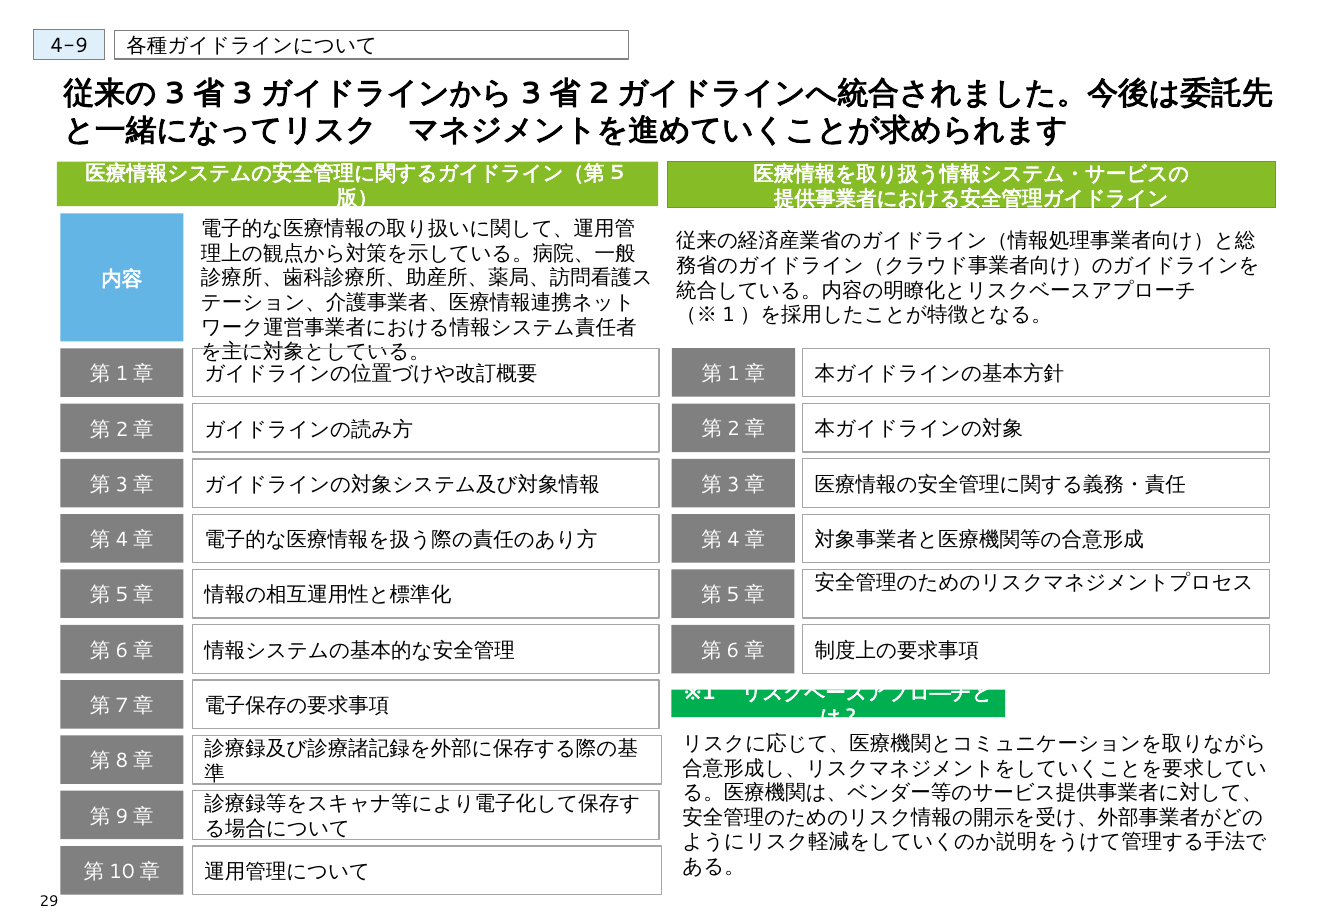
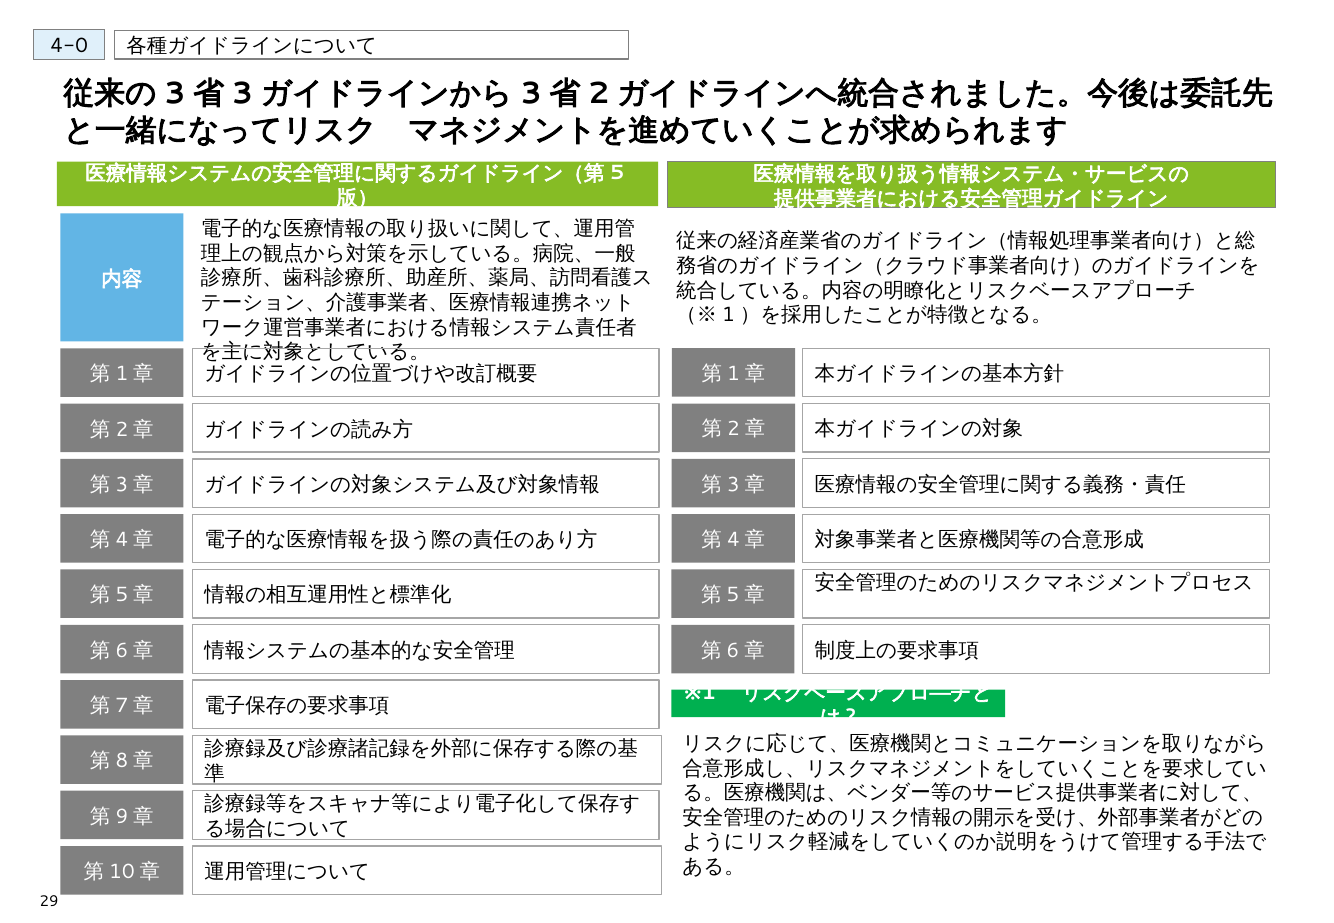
4-9: 4-9 -> 4-0
